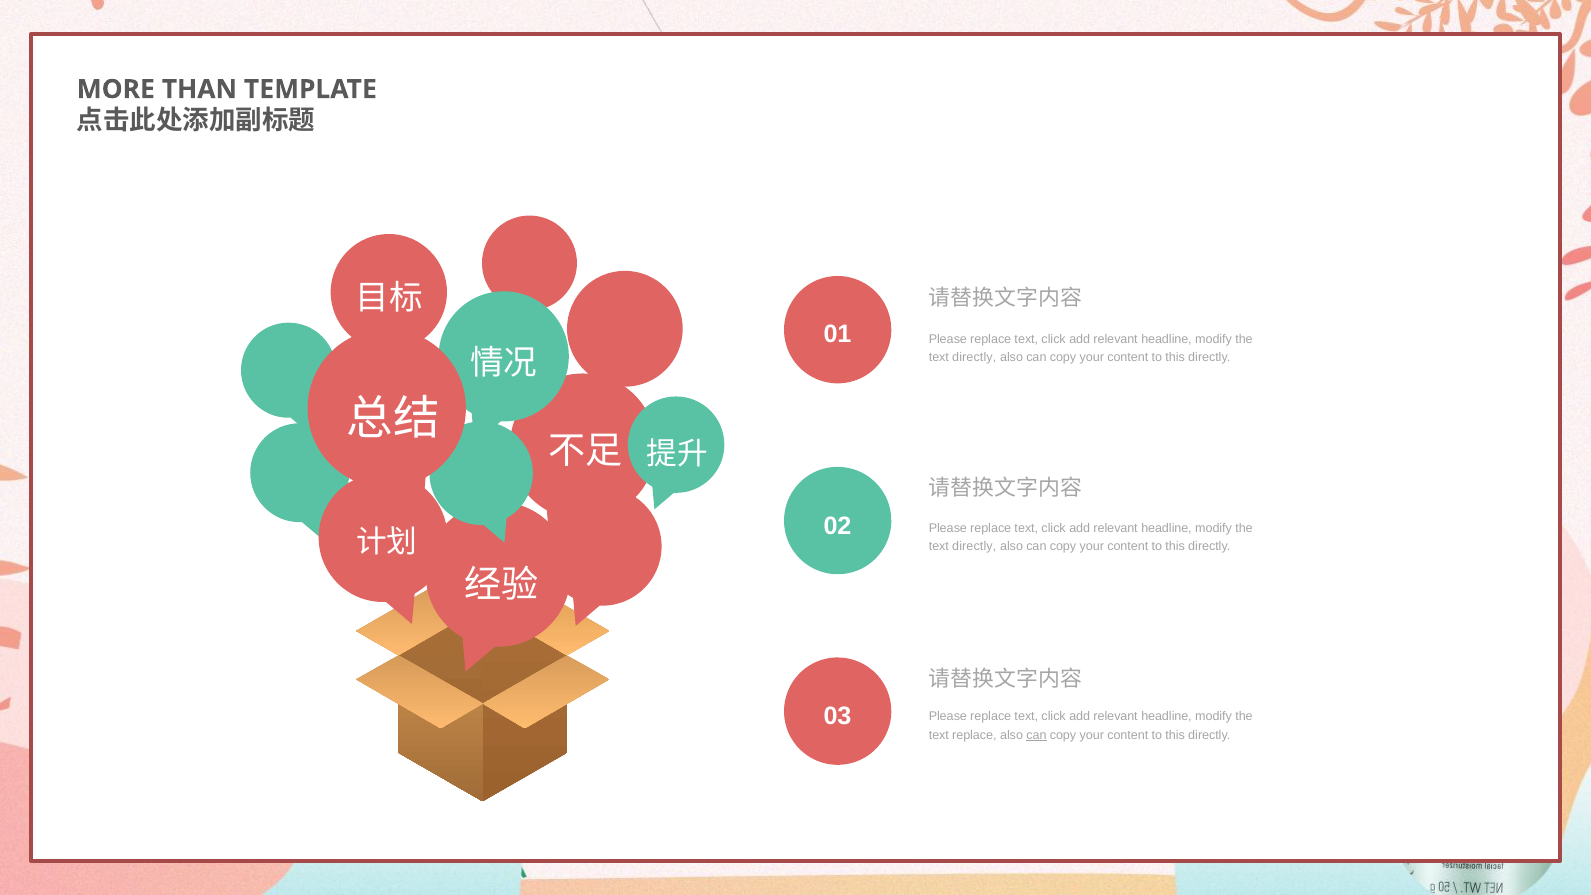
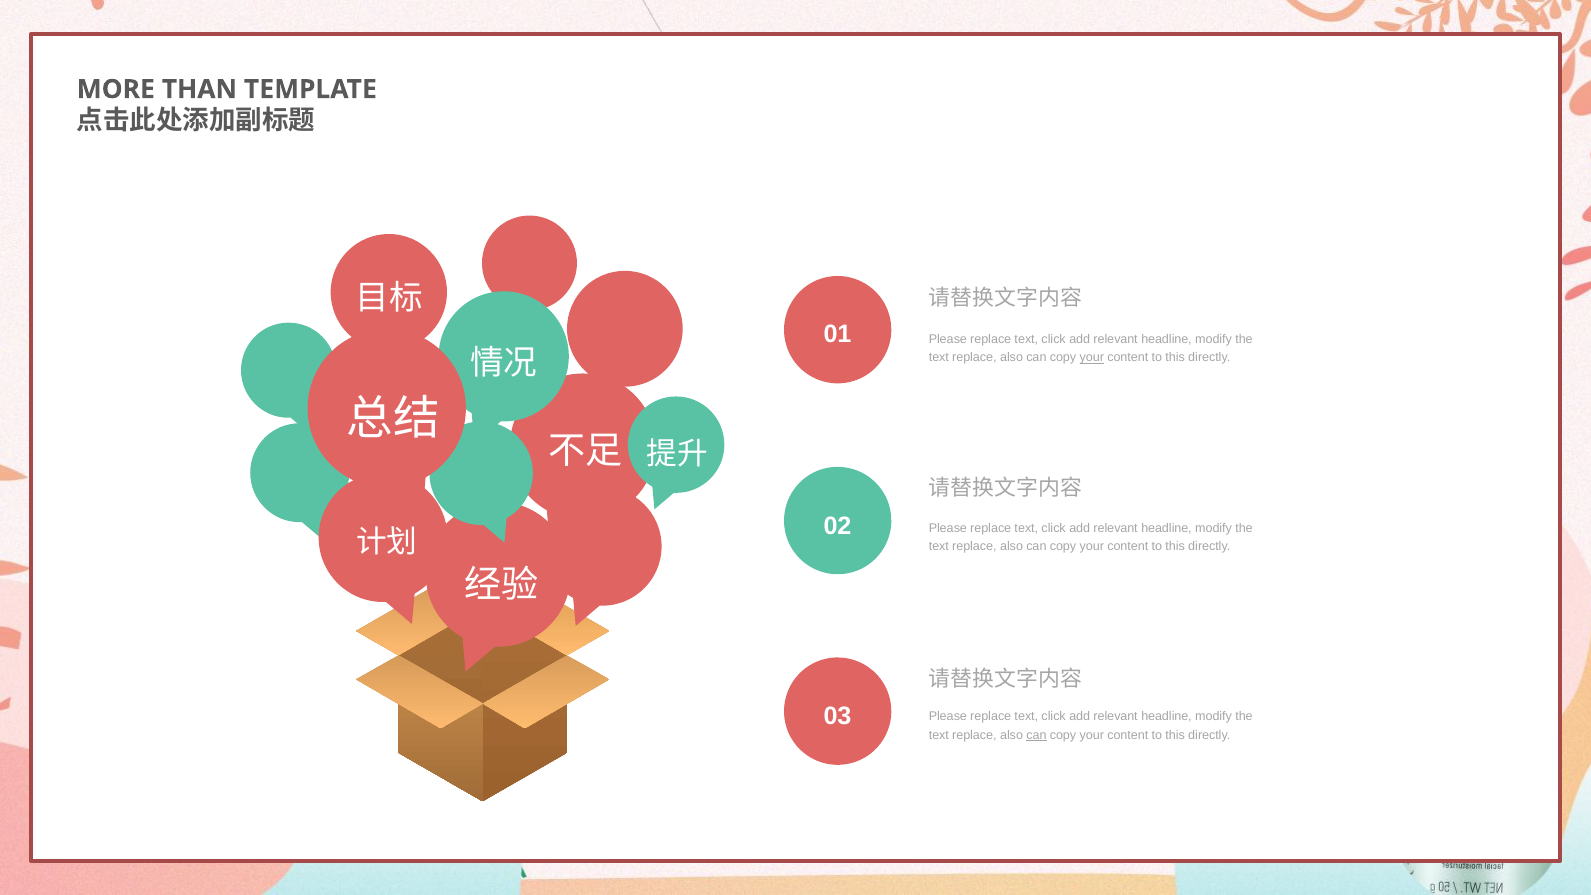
directly at (974, 358): directly -> replace
your at (1092, 358) underline: none -> present
directly at (974, 546): directly -> replace
